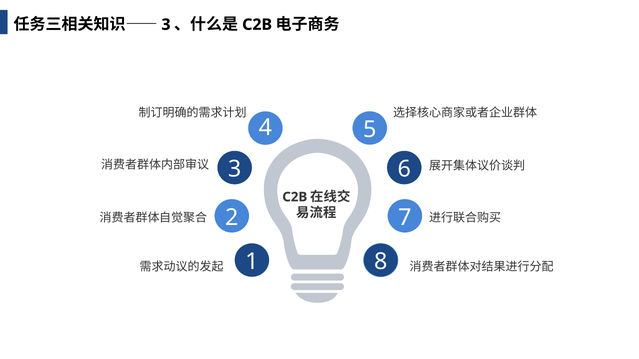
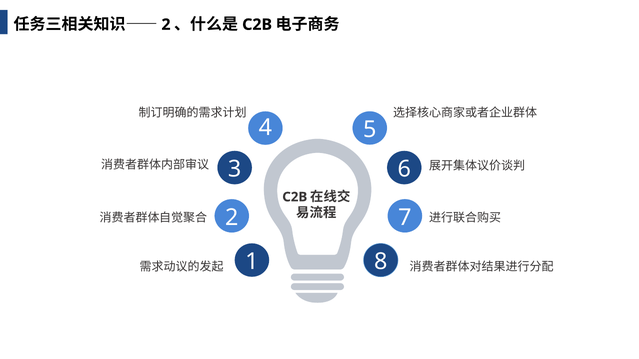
3 at (166, 25): 3 -> 2
